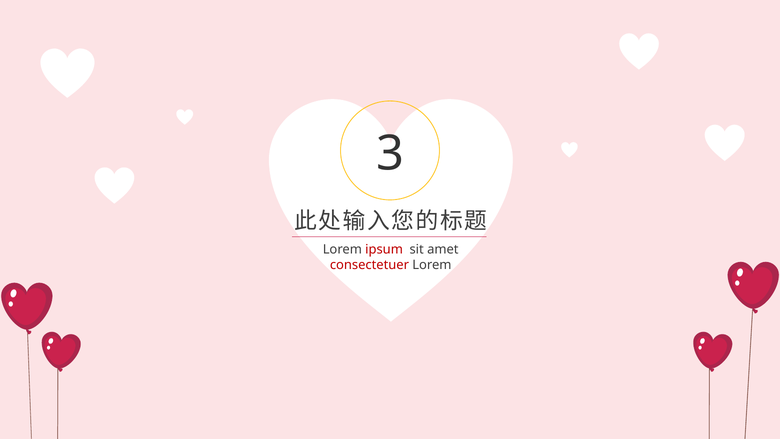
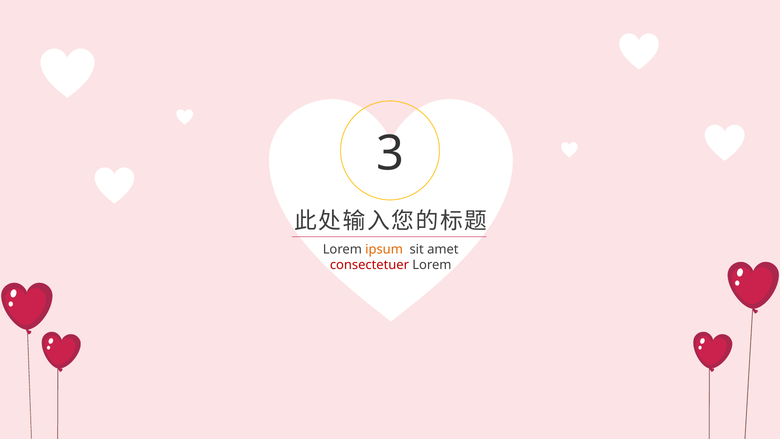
ipsum colour: red -> orange
